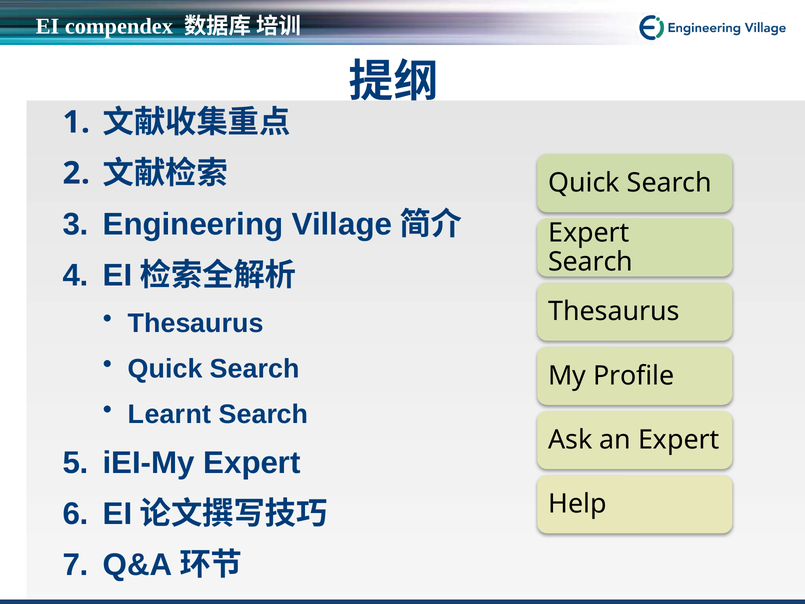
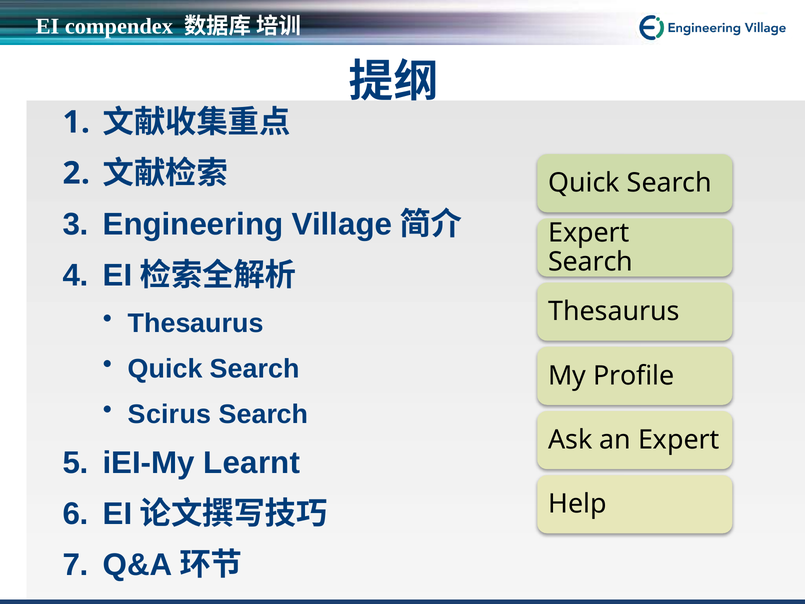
Learnt: Learnt -> Scirus
iEI-My Expert: Expert -> Learnt
